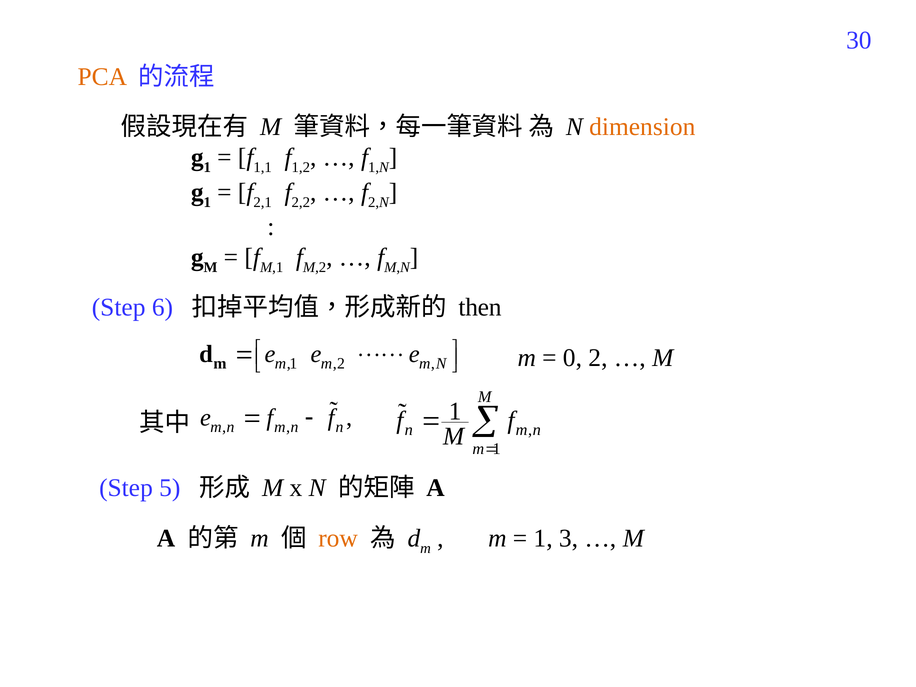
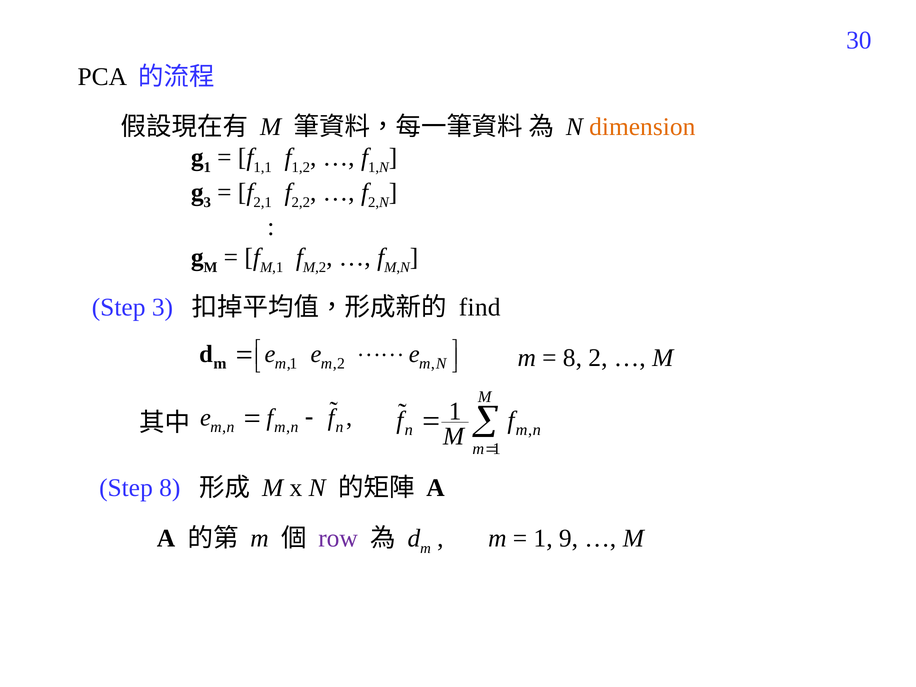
PCA colour: orange -> black
1 at (207, 202): 1 -> 3
Step 6: 6 -> 3
then: then -> find
0 at (572, 358): 0 -> 8
Step 5: 5 -> 8
row colour: orange -> purple
3: 3 -> 9
